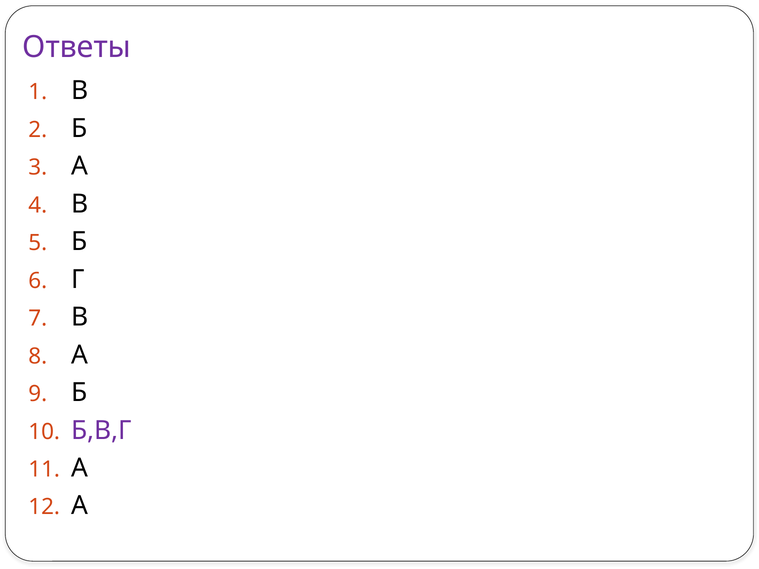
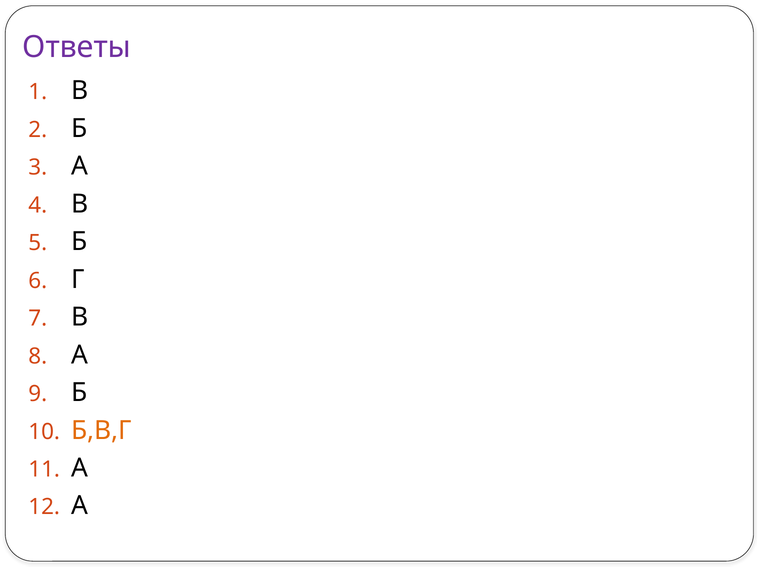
Б,В,Г colour: purple -> orange
